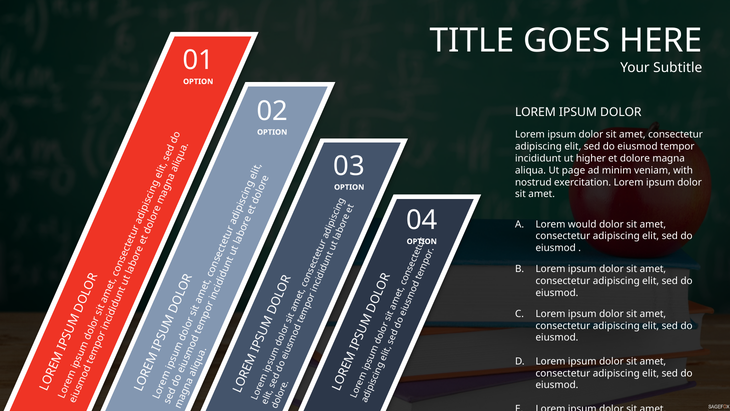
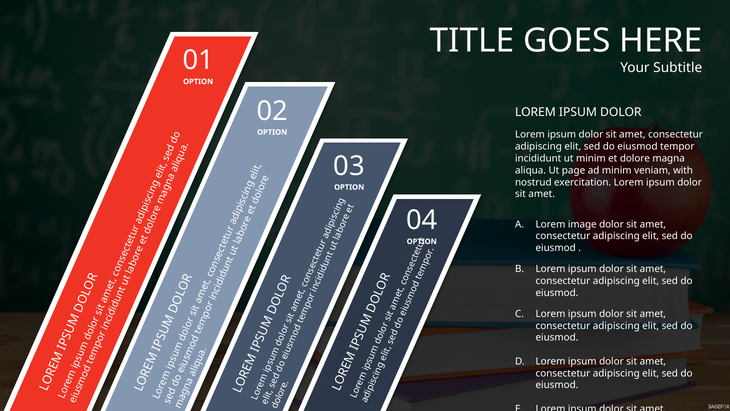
ut higher: higher -> minim
would: would -> image
